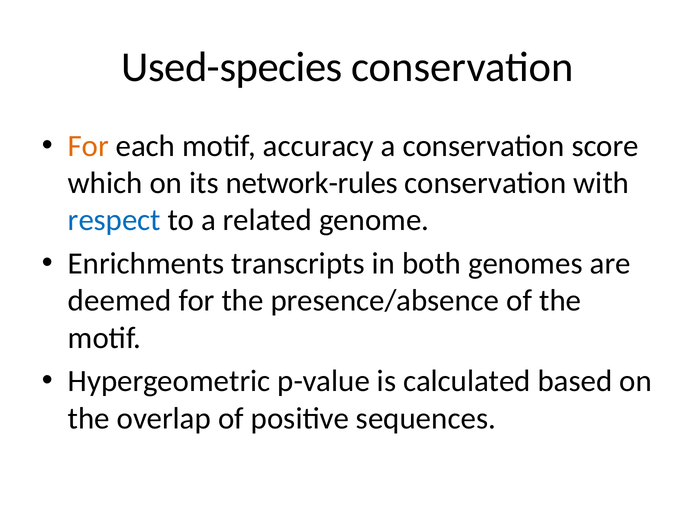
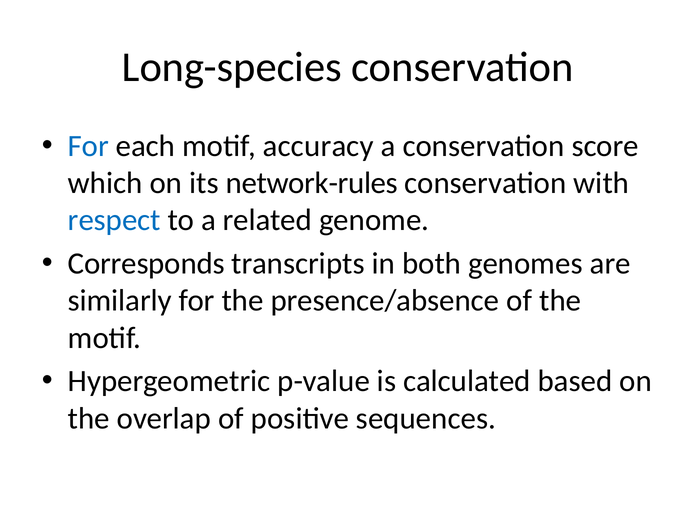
Used-species: Used-species -> Long-species
For at (88, 146) colour: orange -> blue
Enrichments: Enrichments -> Corresponds
deemed: deemed -> similarly
